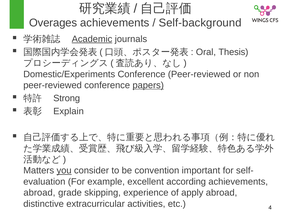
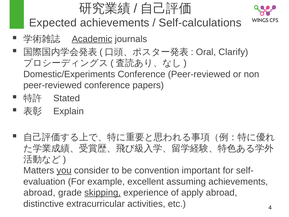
Overages: Overages -> Expected
Self-background: Self-background -> Self-calculations
Thesis: Thesis -> Clarify
papers underline: present -> none
Strong: Strong -> Stated
according: according -> assuming
skipping underline: none -> present
